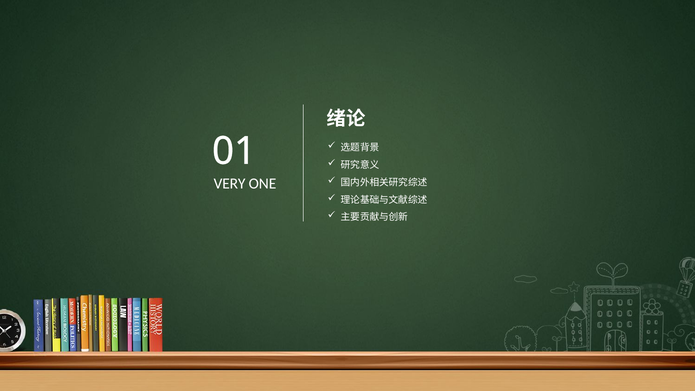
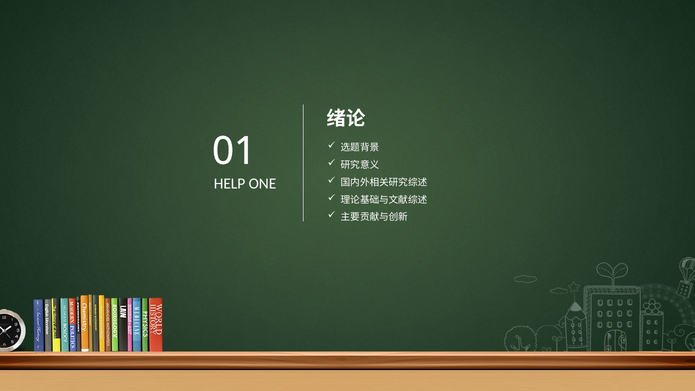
VERY: VERY -> HELP
